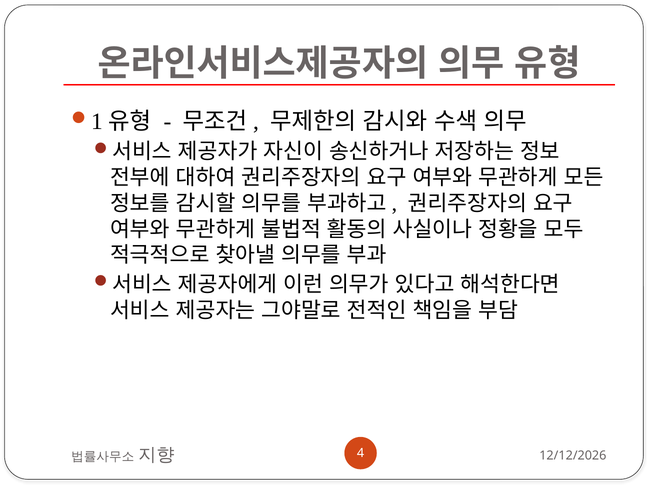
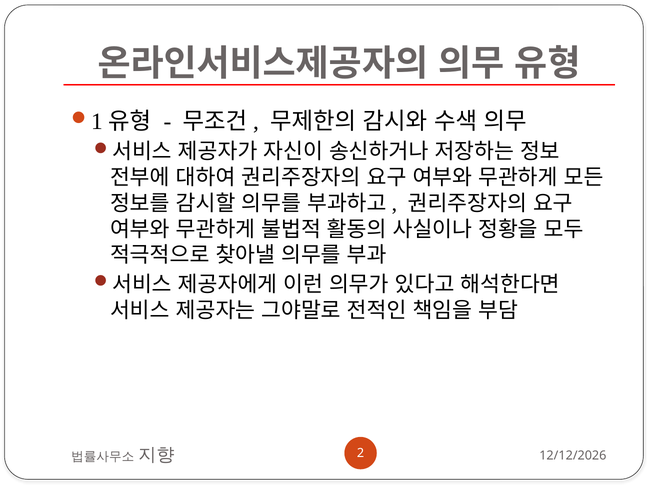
4: 4 -> 2
